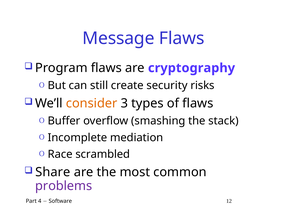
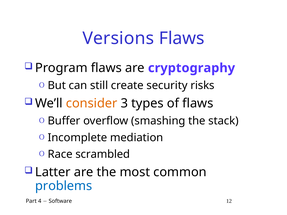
Message: Message -> Versions
Share: Share -> Latter
problems colour: purple -> blue
